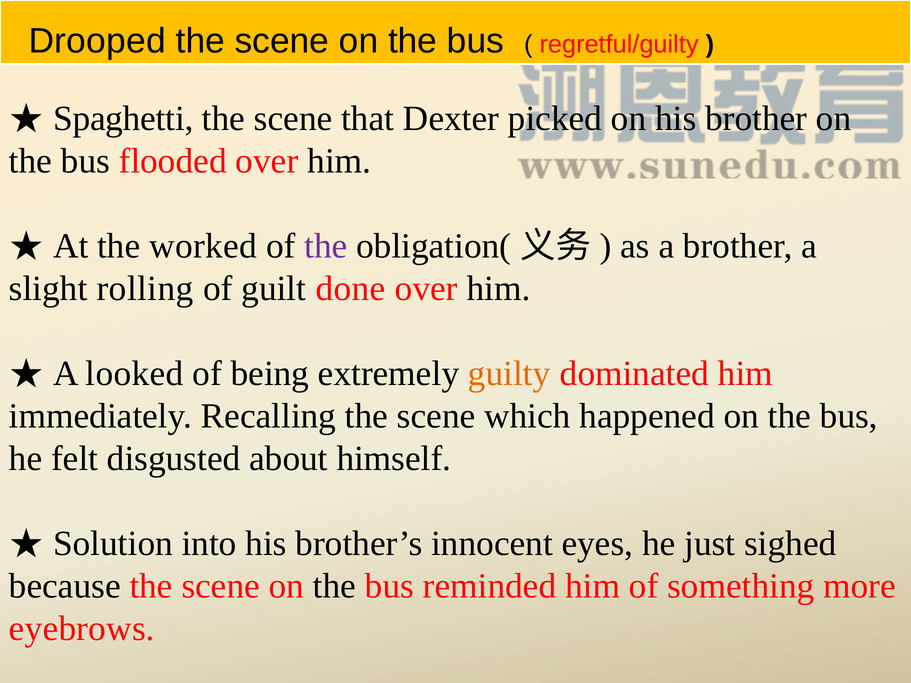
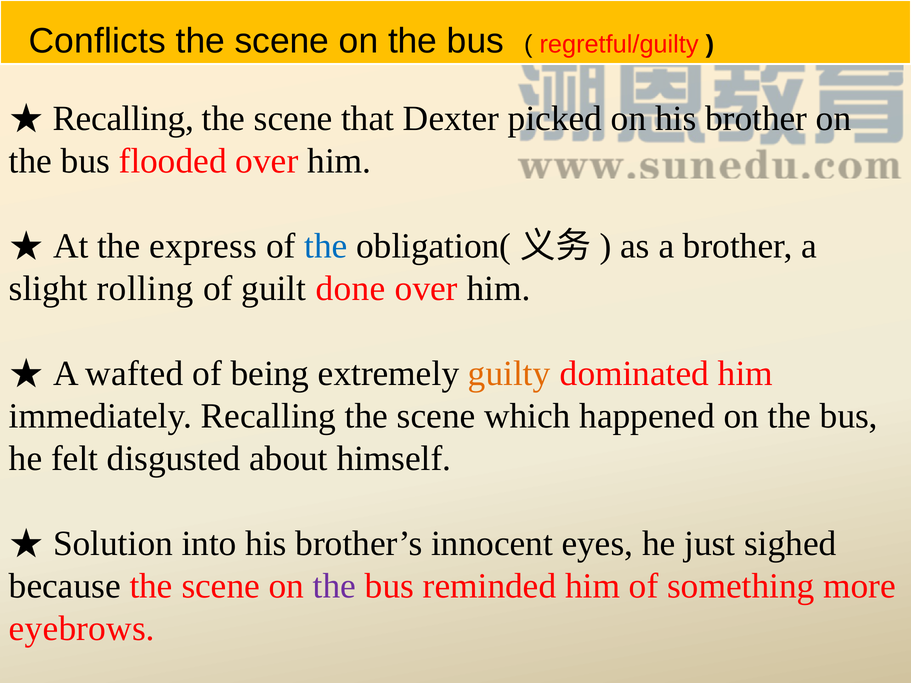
Drooped: Drooped -> Conflicts
Spaghetti at (123, 119): Spaghetti -> Recalling
worked: worked -> express
the at (326, 246) colour: purple -> blue
looked: looked -> wafted
the at (335, 586) colour: black -> purple
